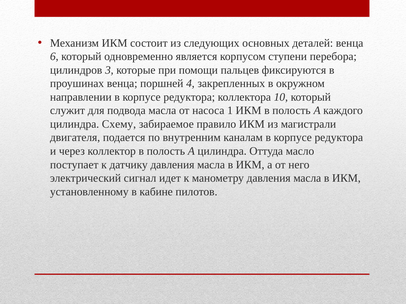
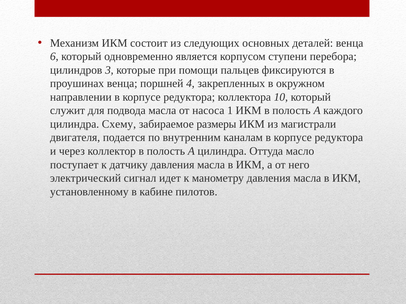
правило: правило -> размеры
